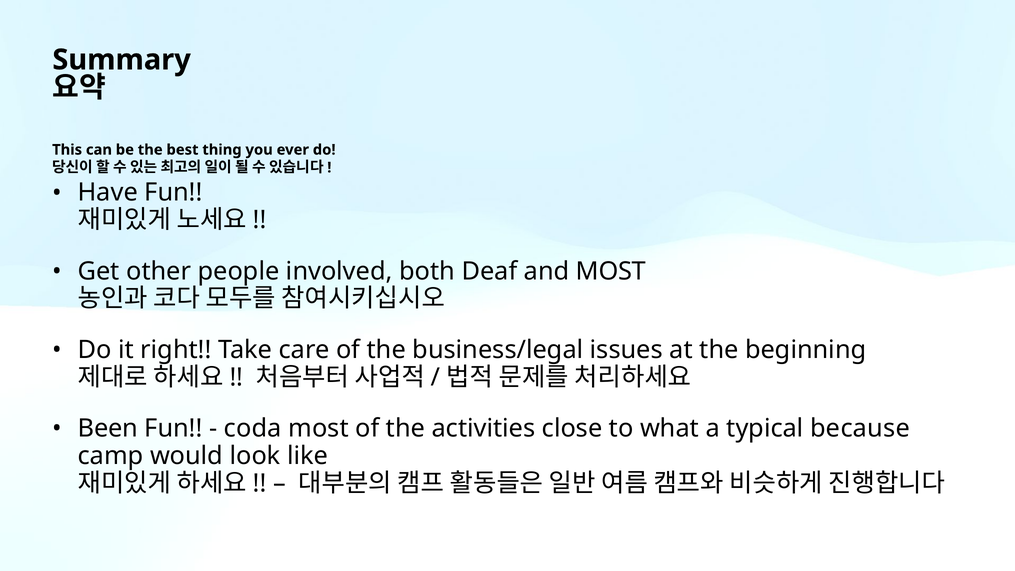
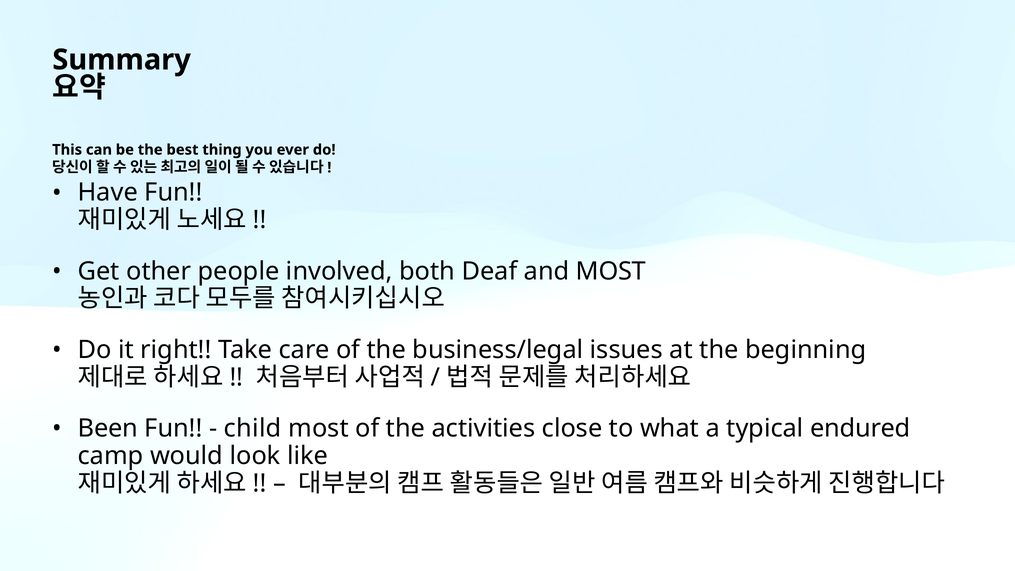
coda: coda -> child
because: because -> endured
